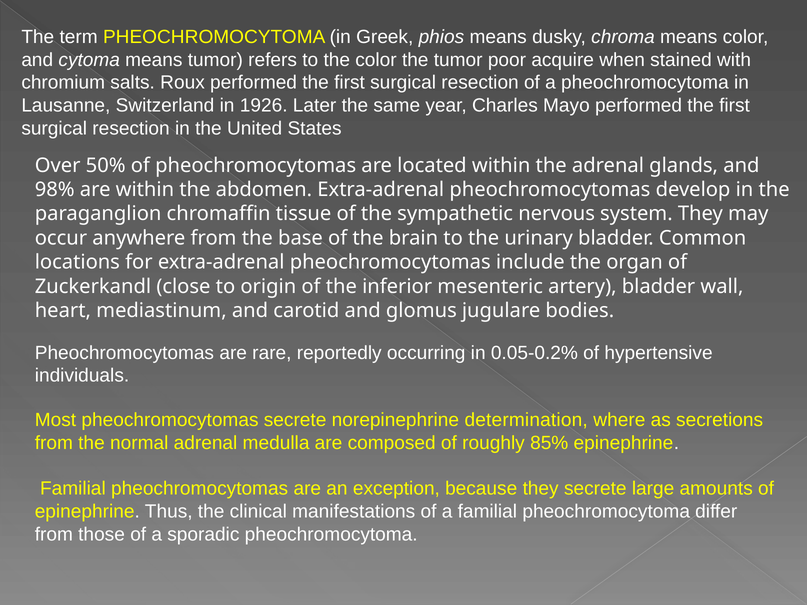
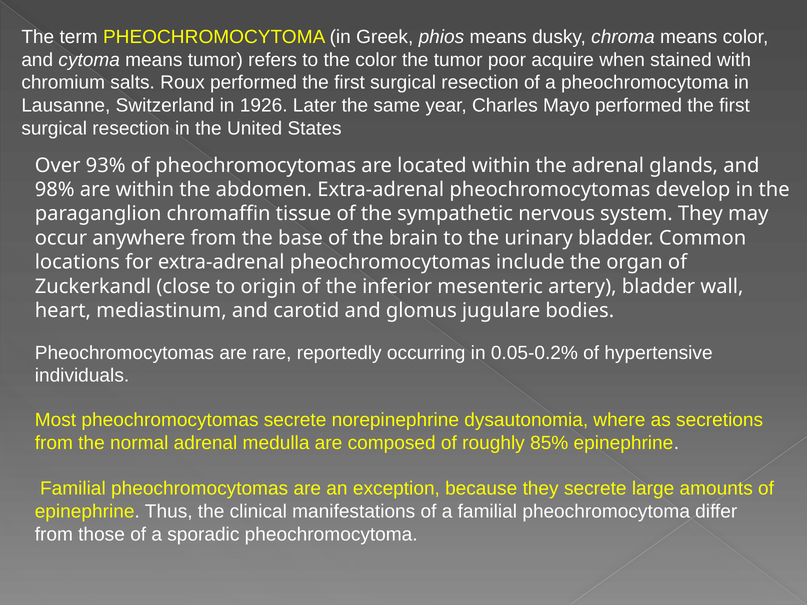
50%: 50% -> 93%
determination: determination -> dysautonomia
